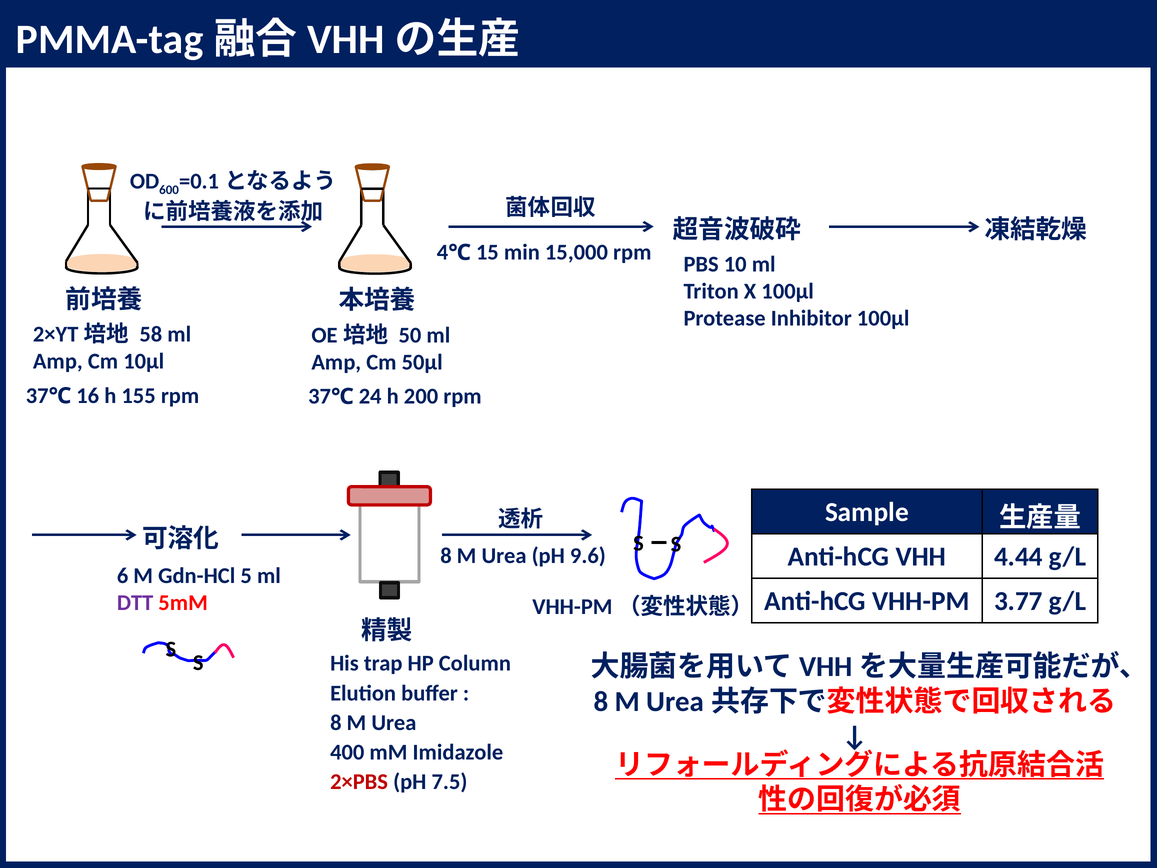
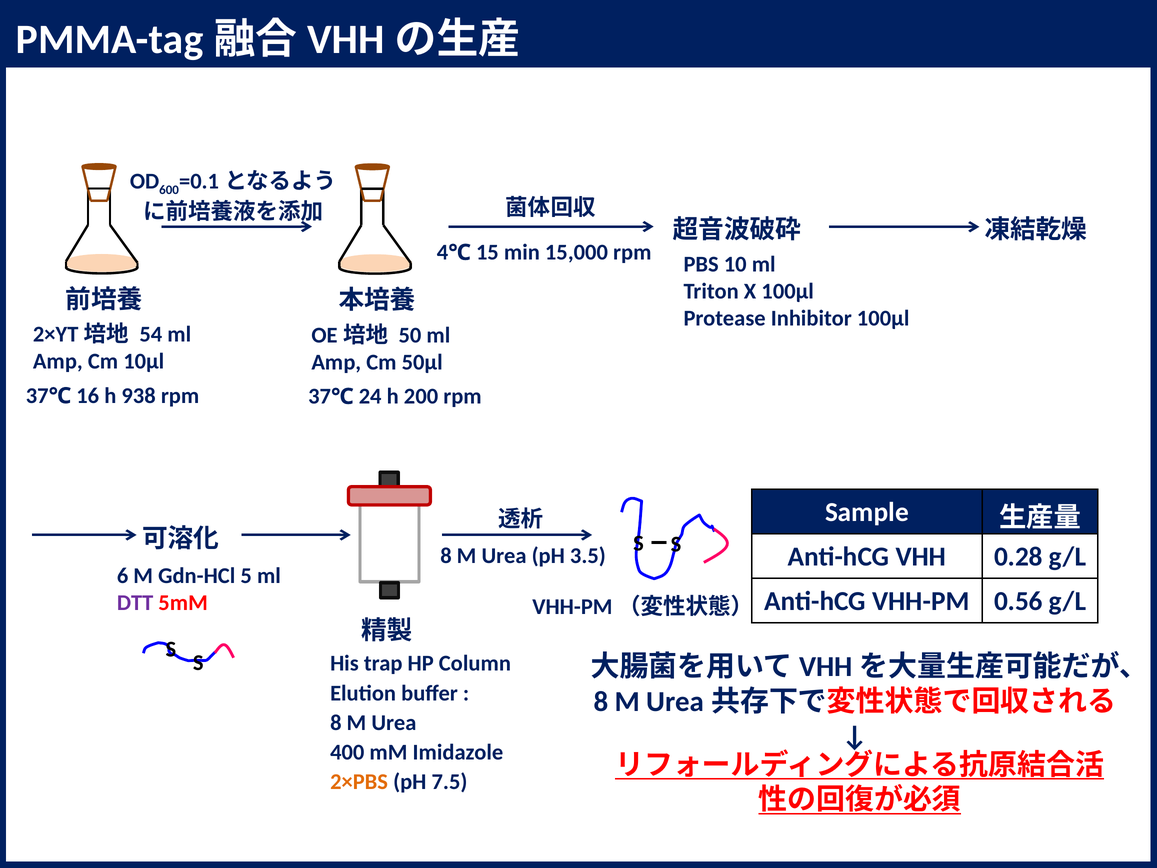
58: 58 -> 54
155: 155 -> 938
4.44: 4.44 -> 0.28
9.6: 9.6 -> 3.5
3.77: 3.77 -> 0.56
2×PBS colour: red -> orange
